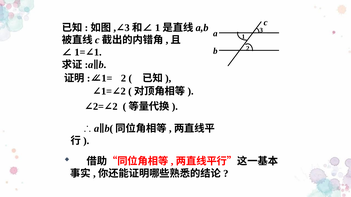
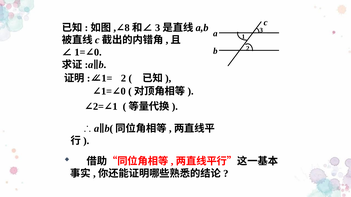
1 at (158, 28): 1 -> 3
3 at (127, 28): 3 -> 8
1 at (98, 52): 1 -> 0
2 at (123, 92): 2 -> 0
2 at (115, 107): 2 -> 1
